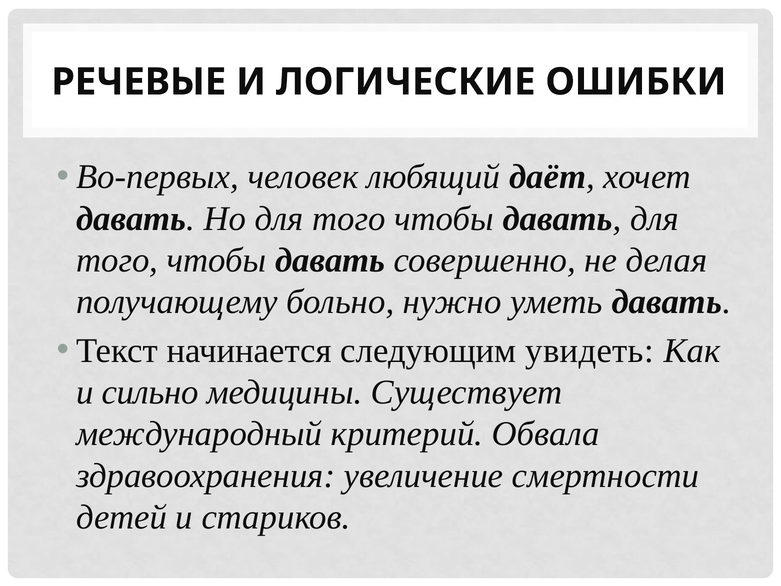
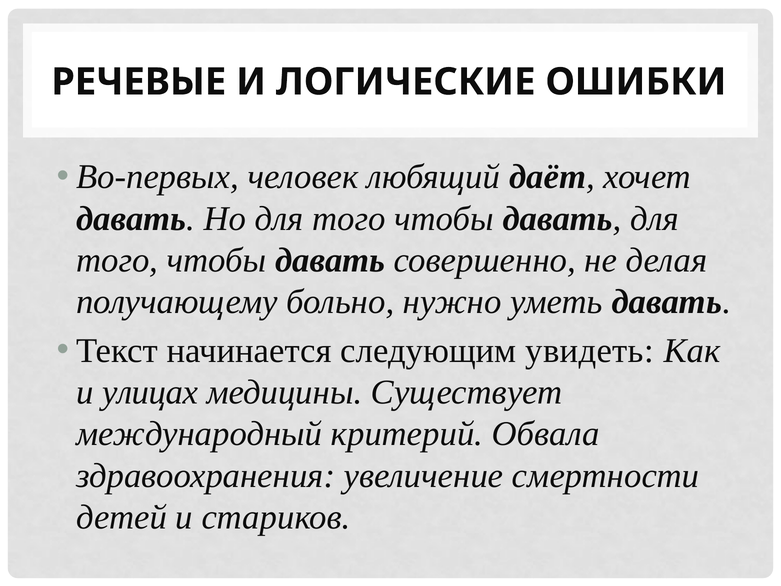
сильно: сильно -> улицах
